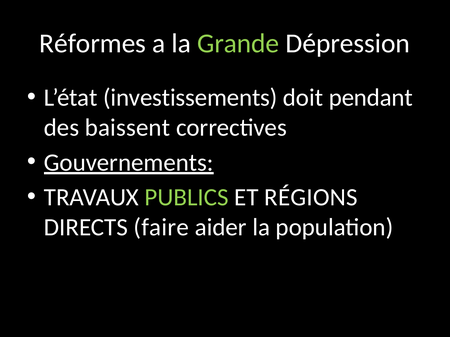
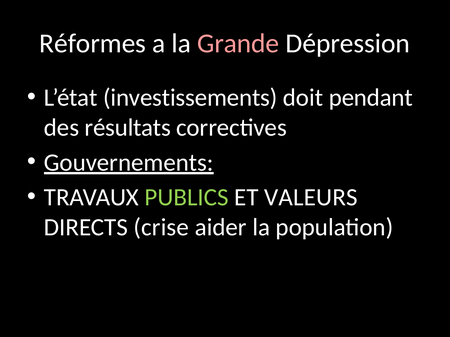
Grande colour: light green -> pink
baissent: baissent -> résultats
RÉGIONS: RÉGIONS -> VALEURS
faire: faire -> crise
